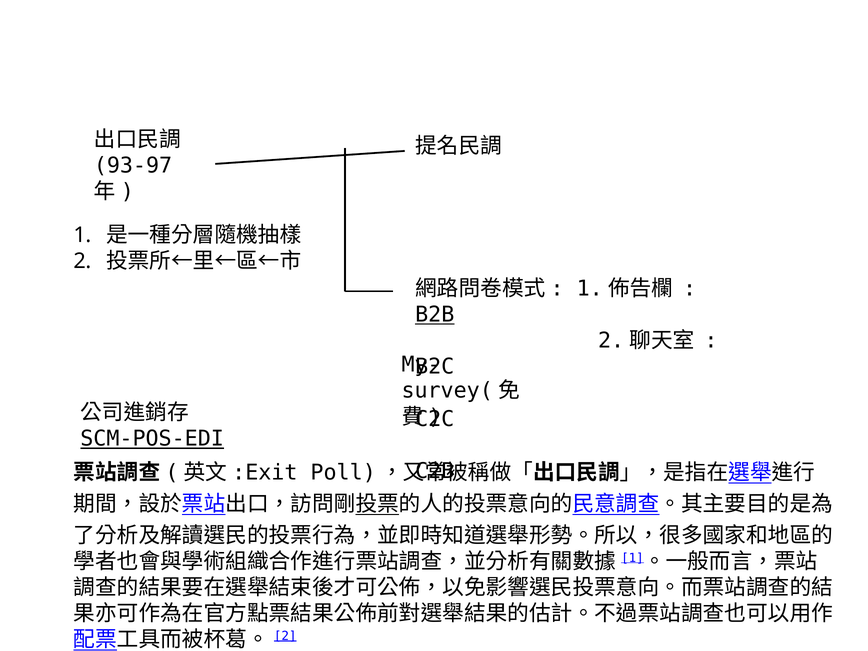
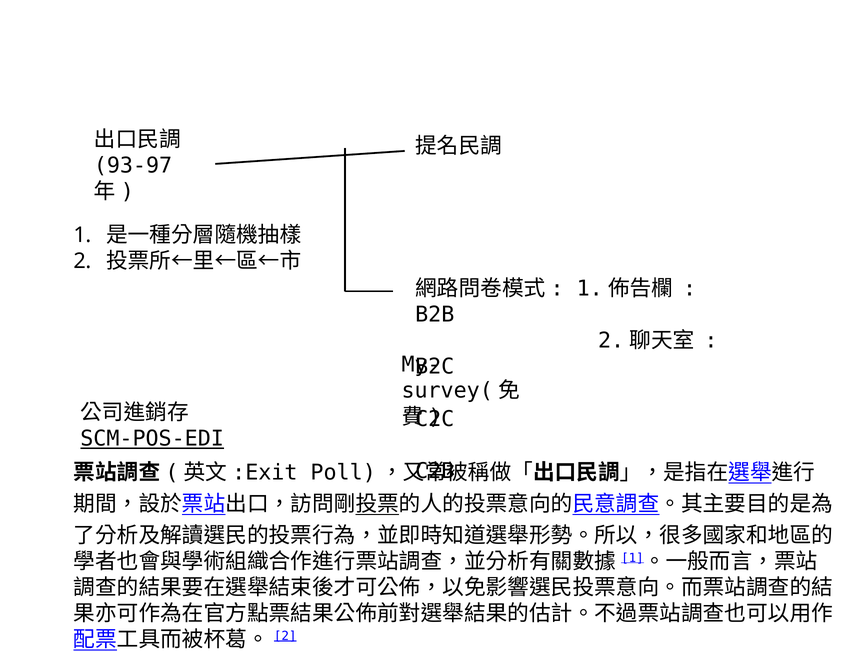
B2B underline: present -> none
